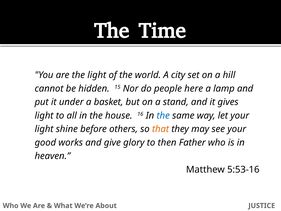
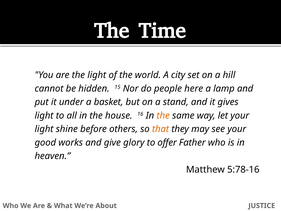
the at (163, 115) colour: blue -> orange
then: then -> offer
5:53-16: 5:53-16 -> 5:78-16
